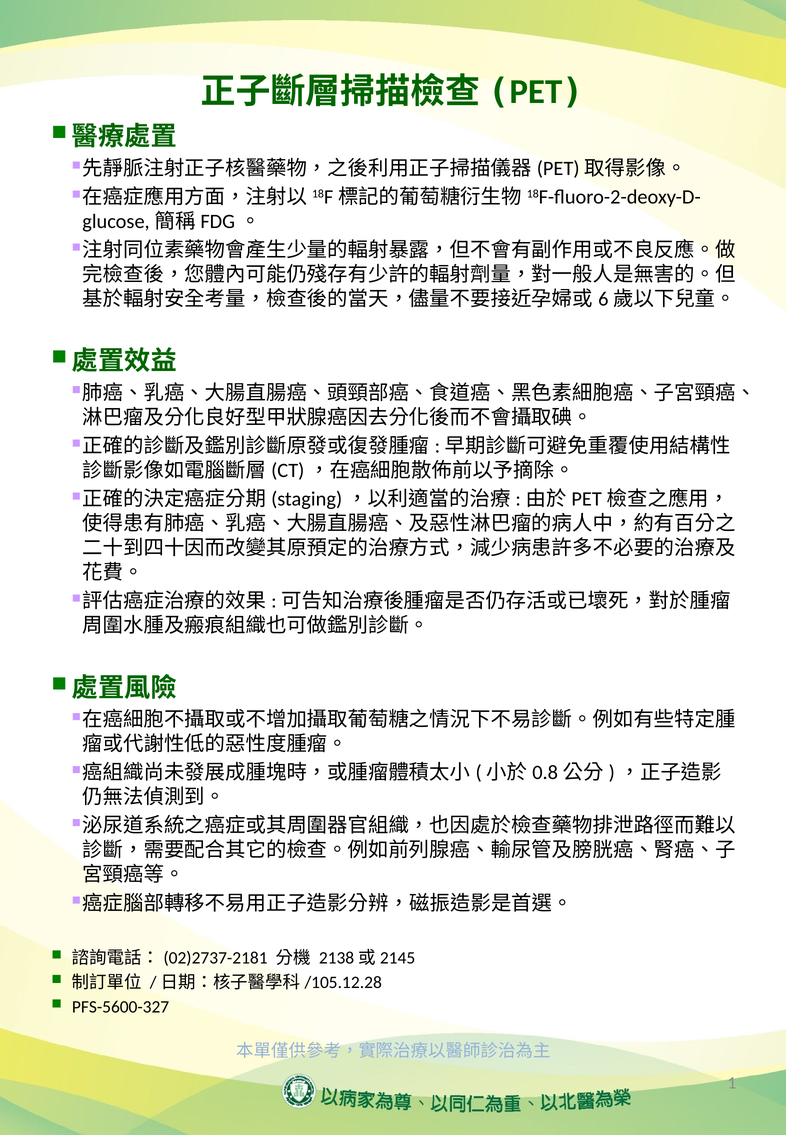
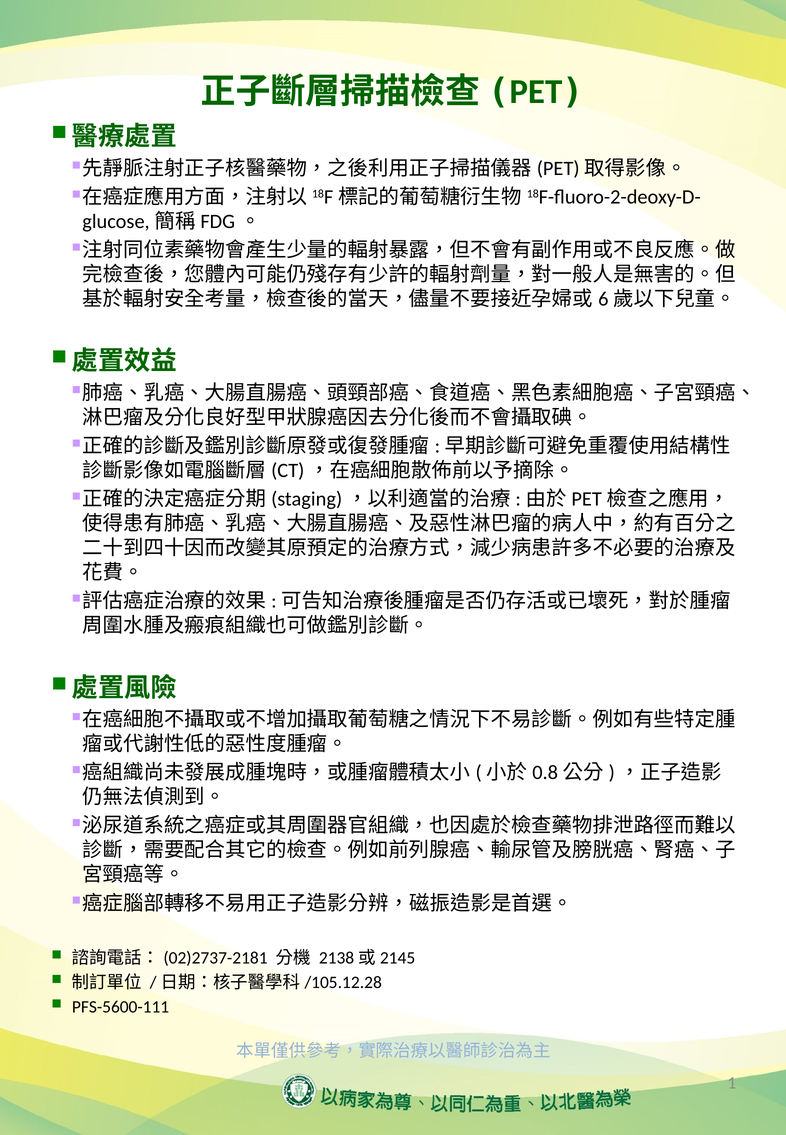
PFS-5600-327: PFS-5600-327 -> PFS-5600-111
